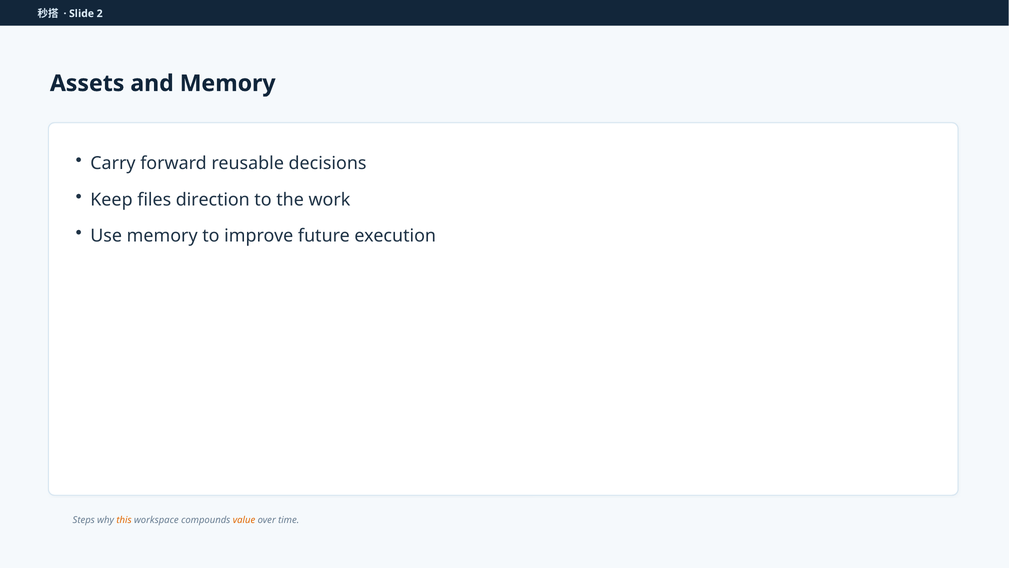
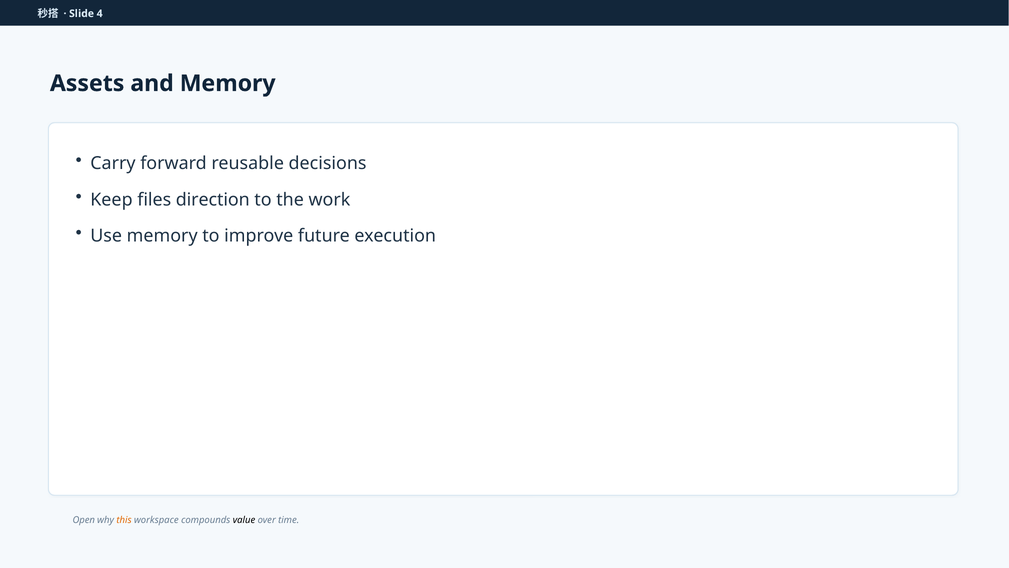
2: 2 -> 4
Steps: Steps -> Open
value colour: orange -> black
